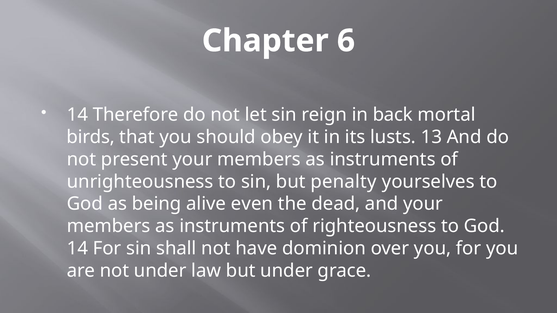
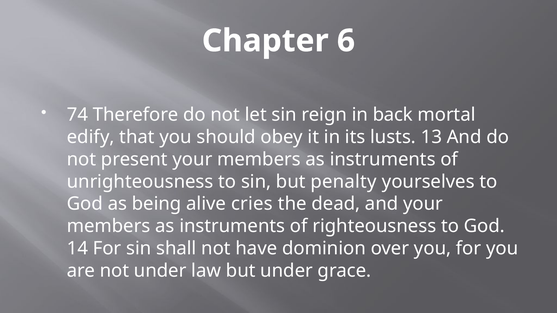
14 at (77, 115): 14 -> 74
birds: birds -> edify
even: even -> cries
